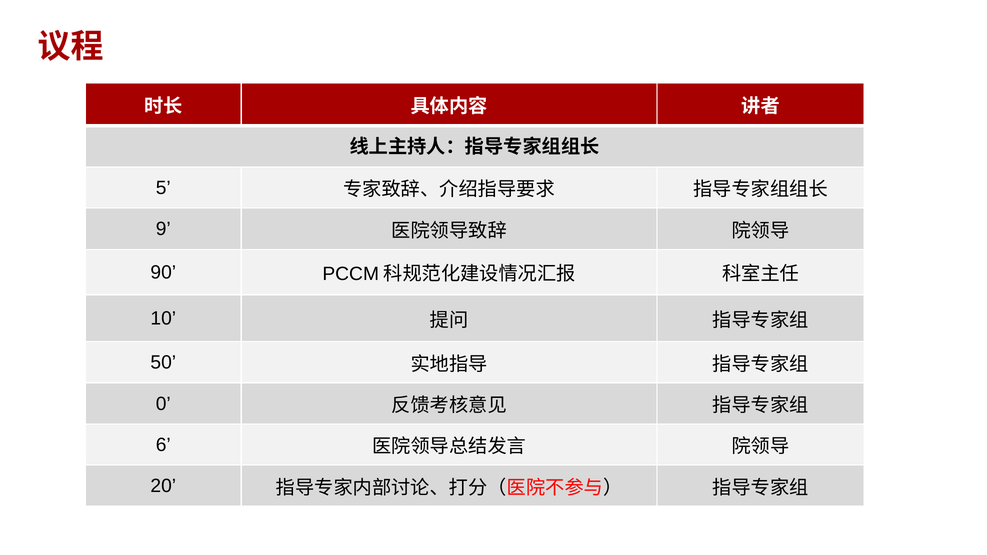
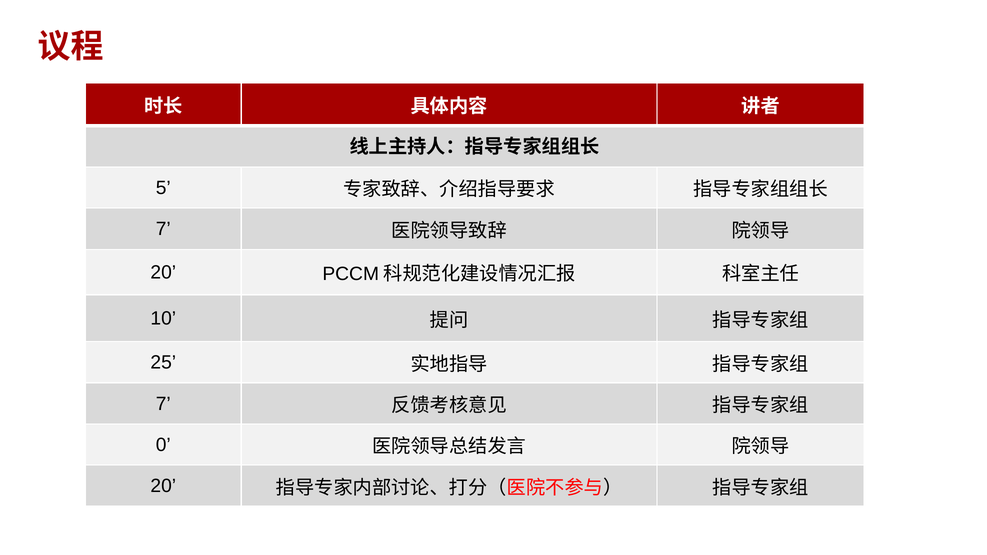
9 at (163, 229): 9 -> 7
90 at (163, 272): 90 -> 20
50: 50 -> 25
0 at (163, 404): 0 -> 7
6: 6 -> 0
